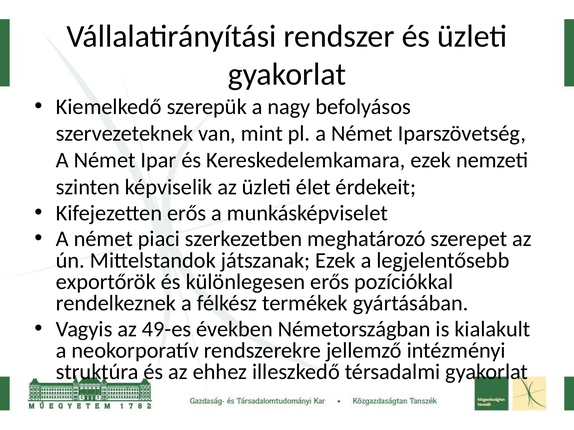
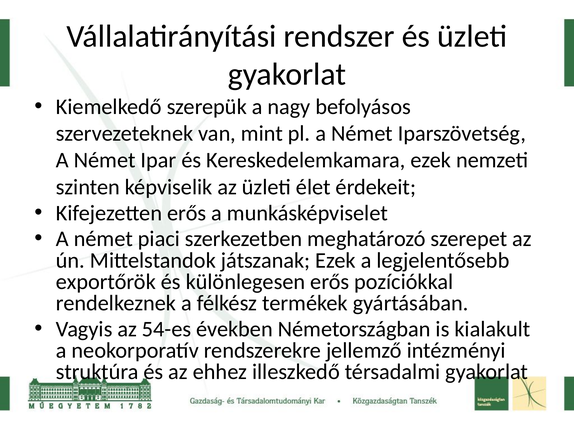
49-es: 49-es -> 54-es
